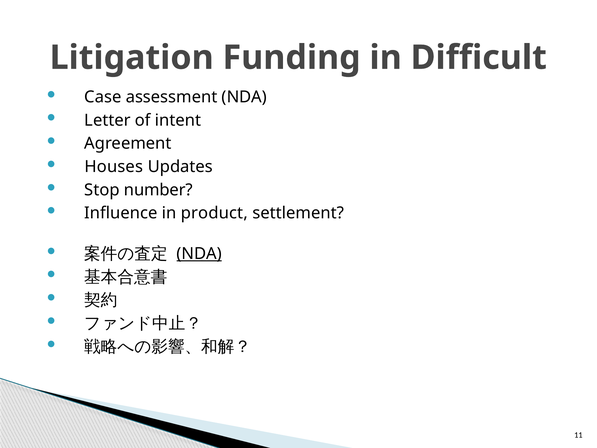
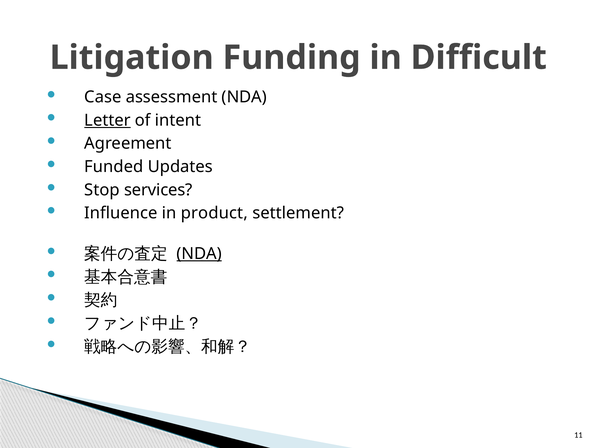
Letter underline: none -> present
Houses: Houses -> Funded
number: number -> services
